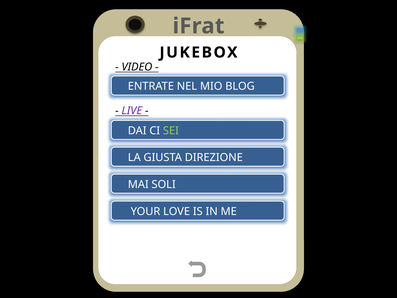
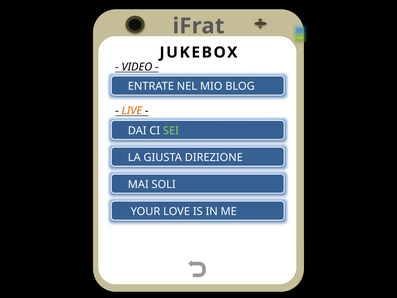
LIVE colour: purple -> orange
